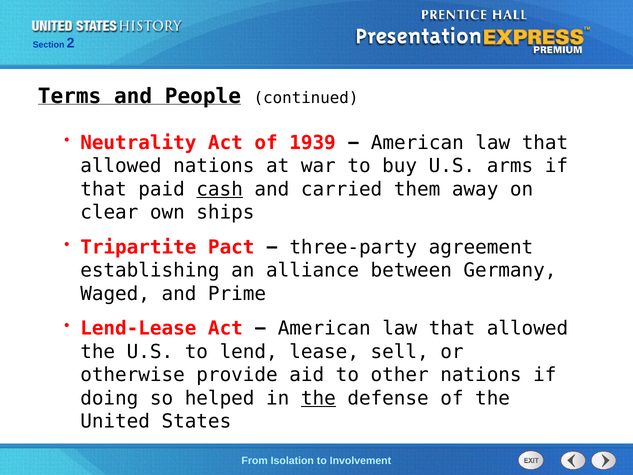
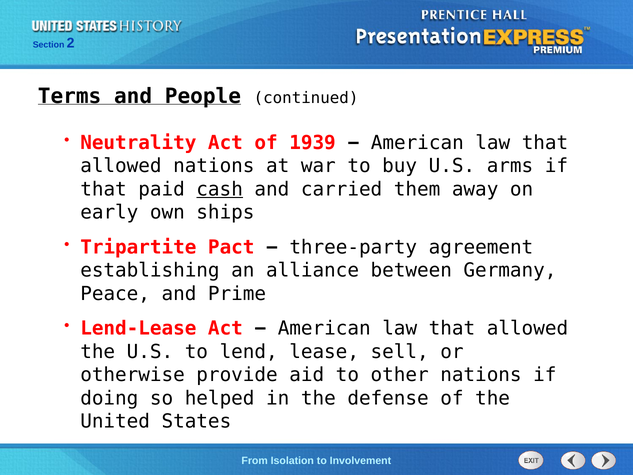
clear: clear -> early
Waged: Waged -> Peace
the at (318, 398) underline: present -> none
